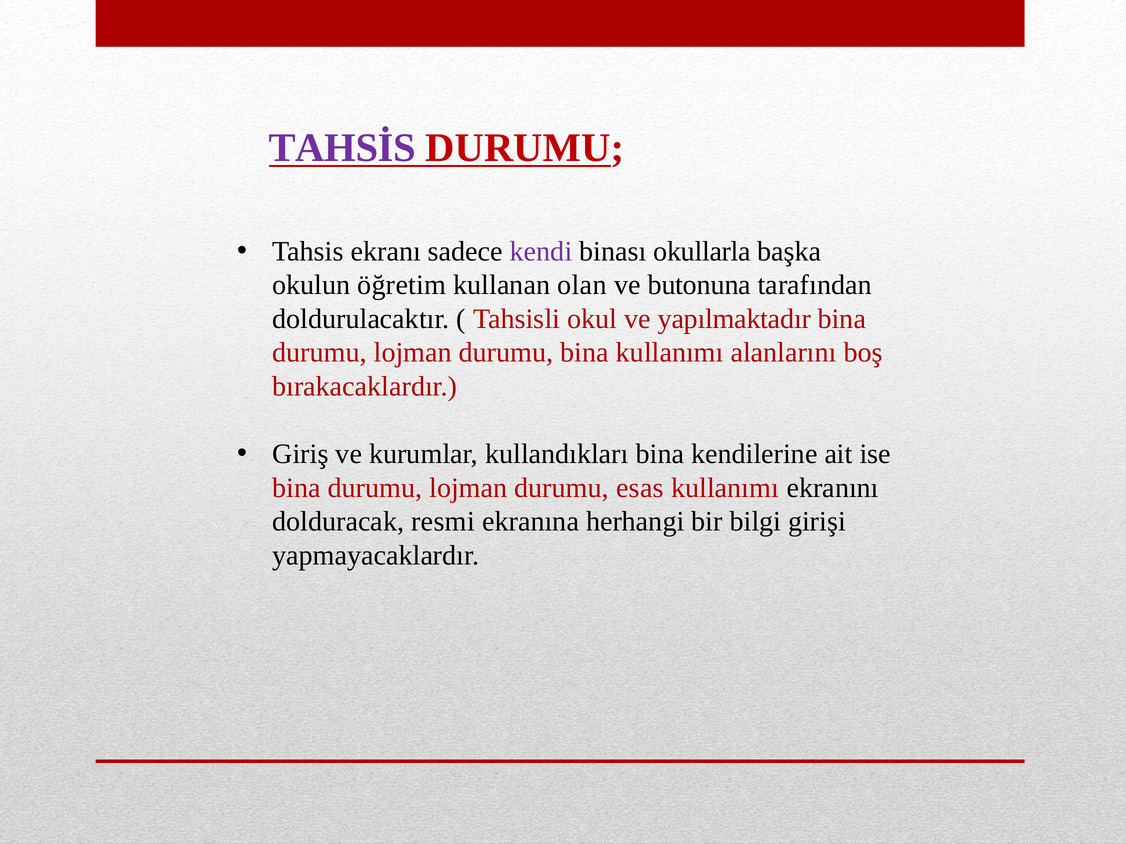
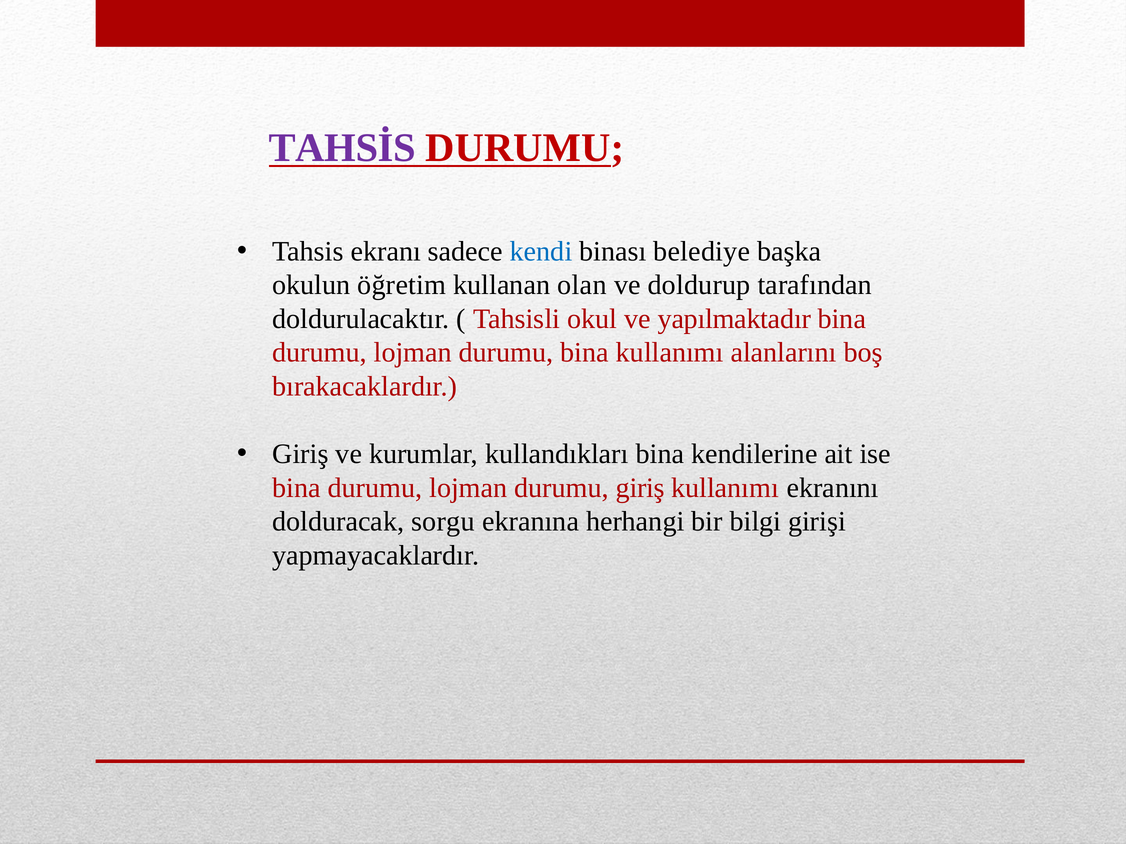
kendi colour: purple -> blue
okullarla: okullarla -> belediye
butonuna: butonuna -> doldurup
durumu esas: esas -> giriş
resmi: resmi -> sorgu
